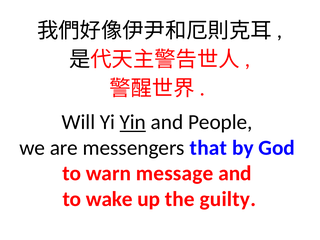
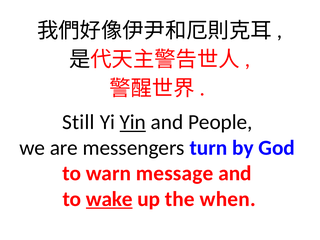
Will: Will -> Still
that: that -> turn
wake underline: none -> present
guilty: guilty -> when
